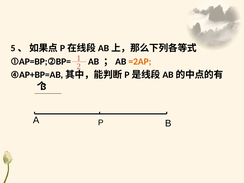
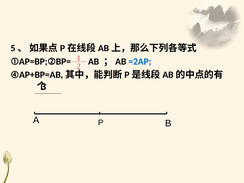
=2AP colour: orange -> blue
